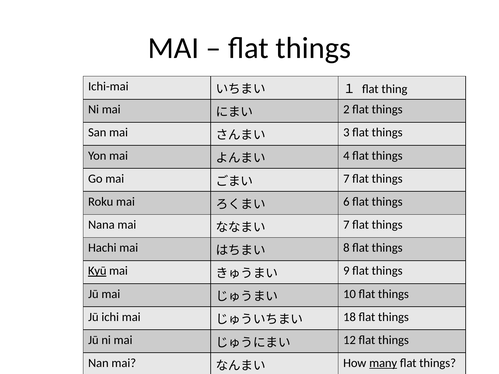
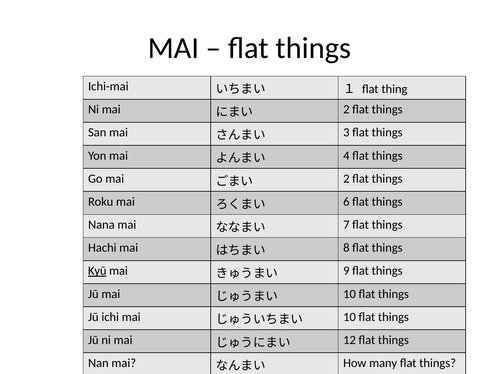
7 at (346, 179): 7 -> 2
18 at (350, 317): 18 -> 10
many underline: present -> none
